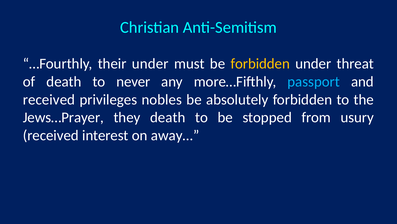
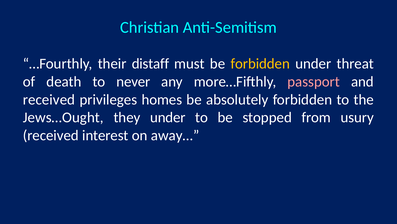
their under: under -> distaff
passport colour: light blue -> pink
nobles: nobles -> homes
Jews…Prayer: Jews…Prayer -> Jews…Ought
they death: death -> under
